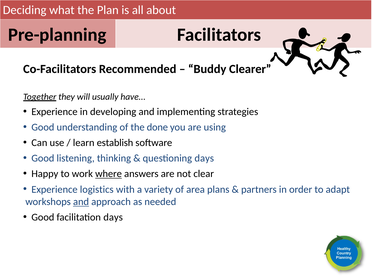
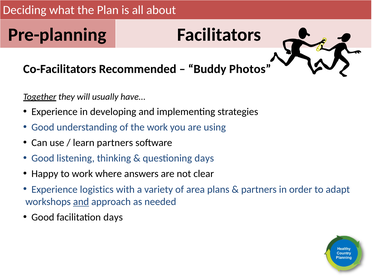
Clearer: Clearer -> Photos
the done: done -> work
learn establish: establish -> partners
where underline: present -> none
